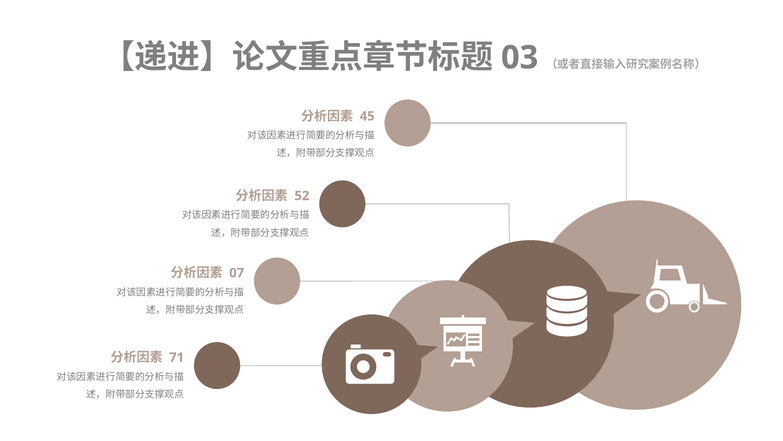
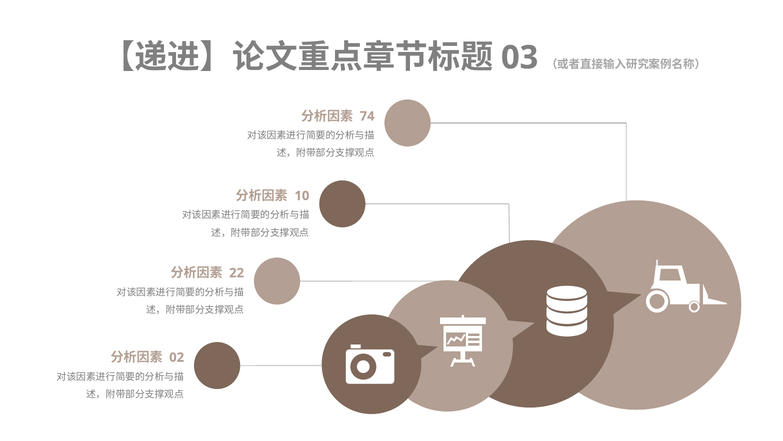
45: 45 -> 74
52: 52 -> 10
07: 07 -> 22
71: 71 -> 02
